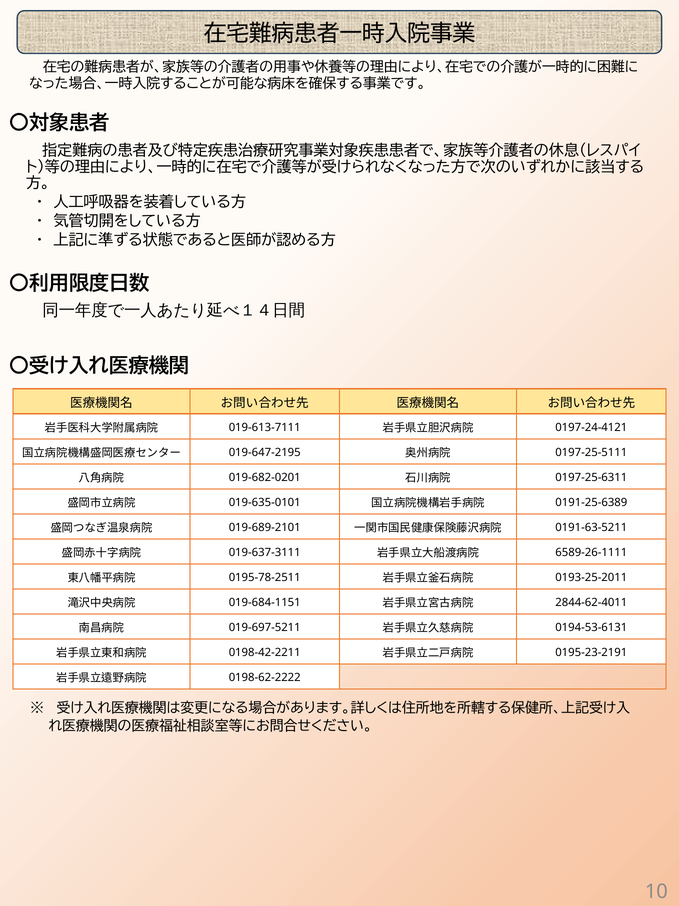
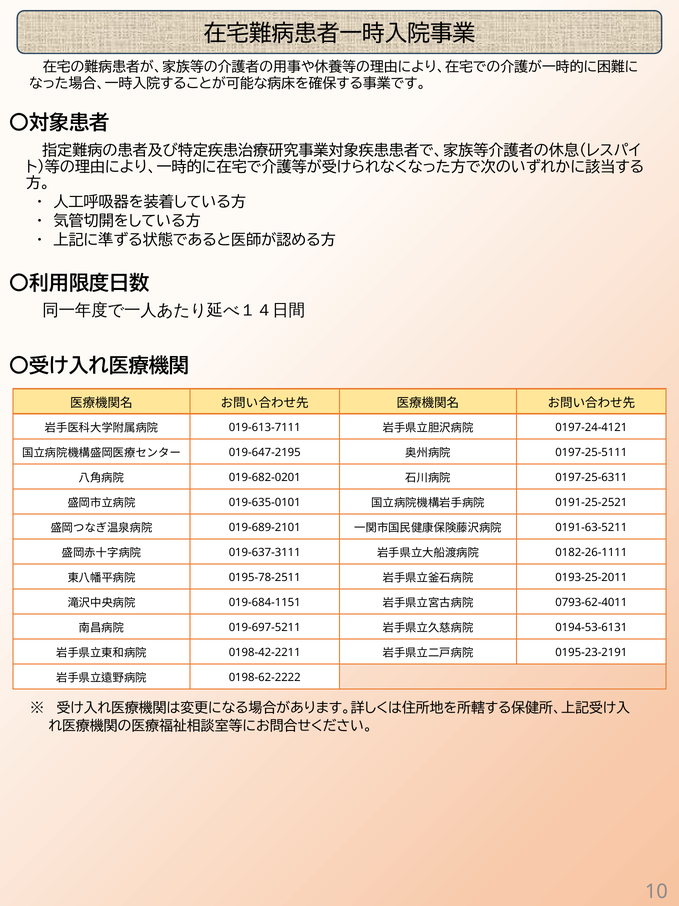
0191-25-6389: 0191-25-6389 -> 0191-25-2521
6589-26-1111: 6589-26-1111 -> 0182-26-1111
2844-62-4011: 2844-62-4011 -> 0793-62-4011
